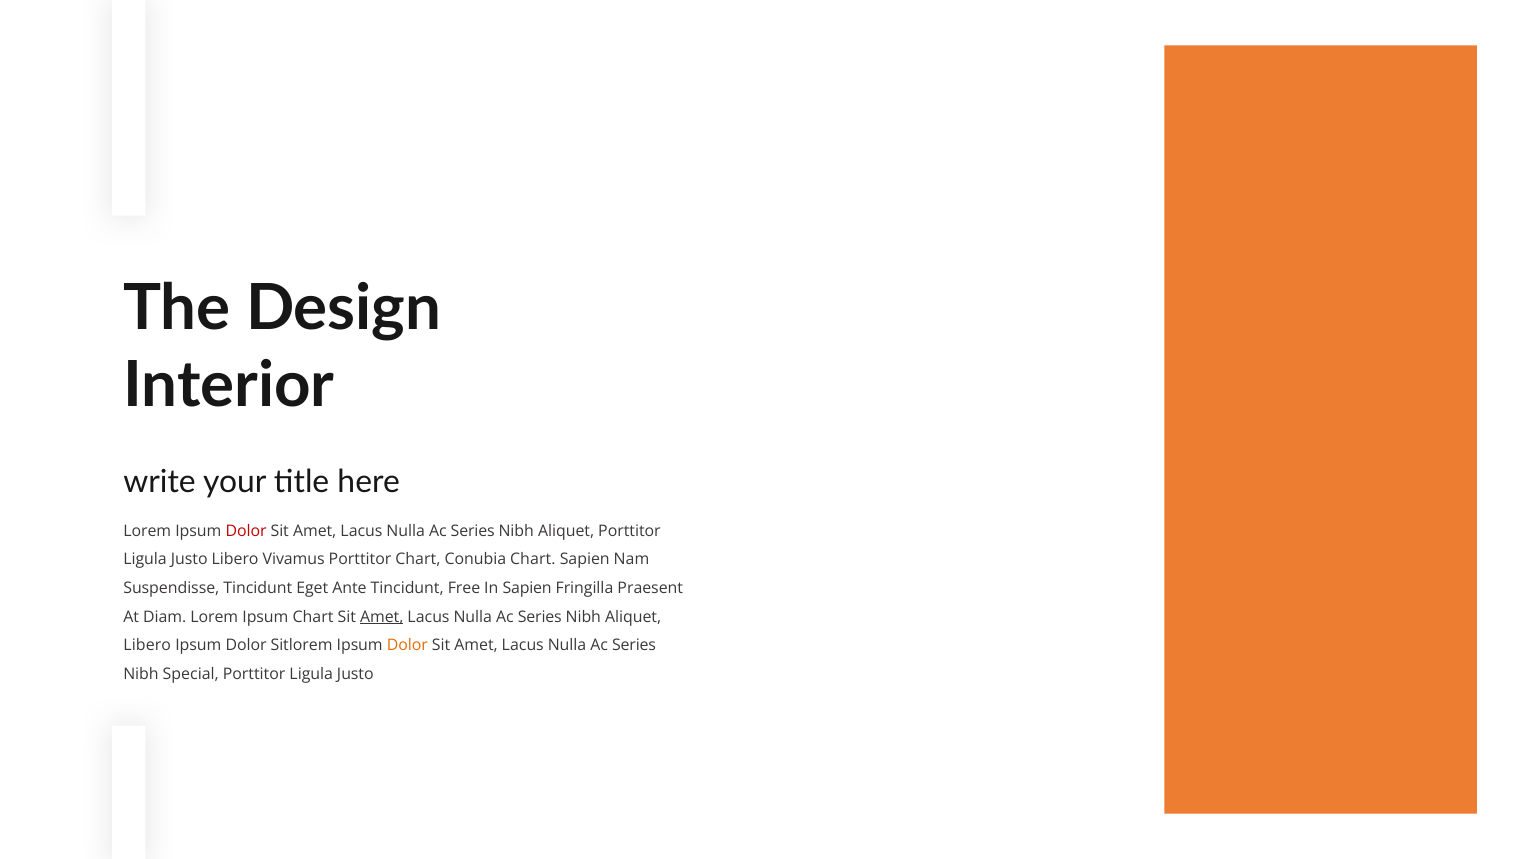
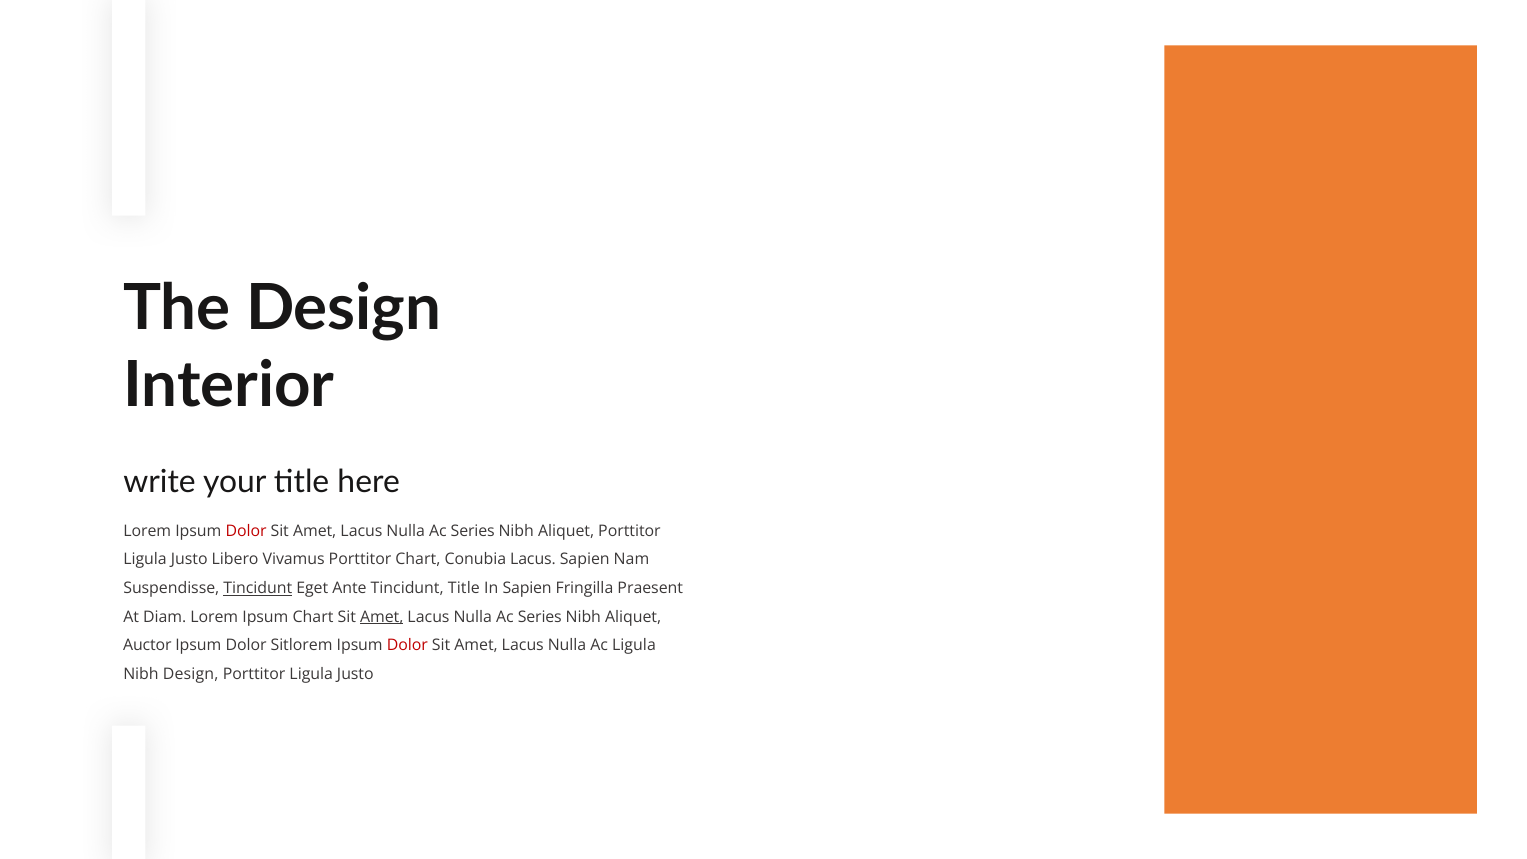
Conubia Chart: Chart -> Lacus
Tincidunt at (258, 588) underline: none -> present
Tincidunt Free: Free -> Title
Libero at (147, 646): Libero -> Auctor
Dolor at (407, 646) colour: orange -> red
Series at (634, 646): Series -> Ligula
Nibh Special: Special -> Design
